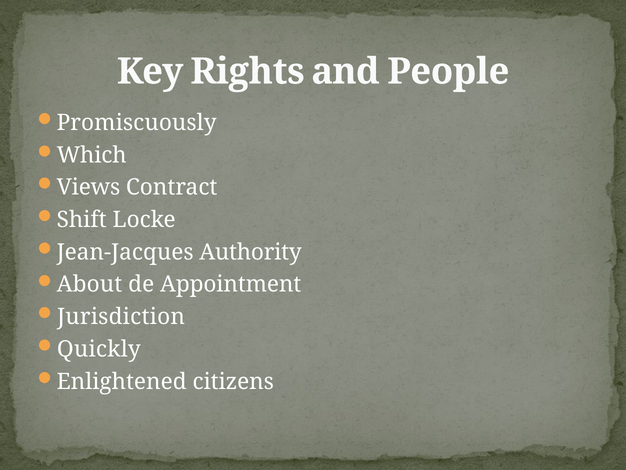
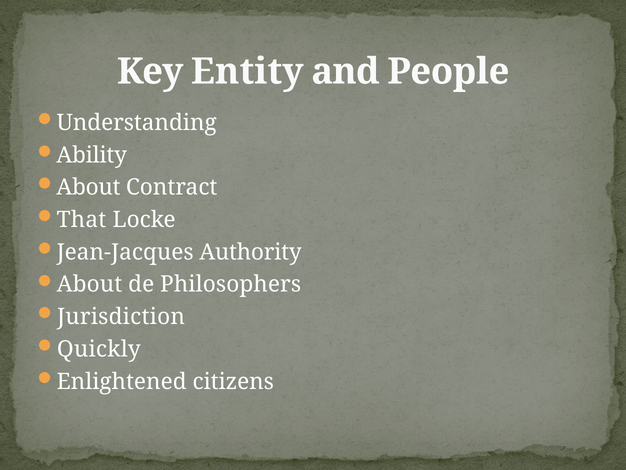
Rights: Rights -> Entity
Promiscuously: Promiscuously -> Understanding
Which: Which -> Ability
Views at (88, 187): Views -> About
Shift: Shift -> That
Appointment: Appointment -> Philosophers
